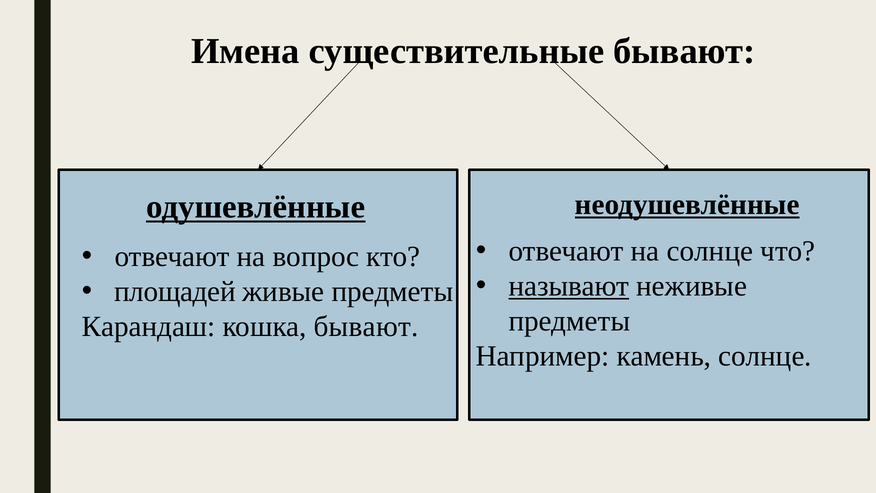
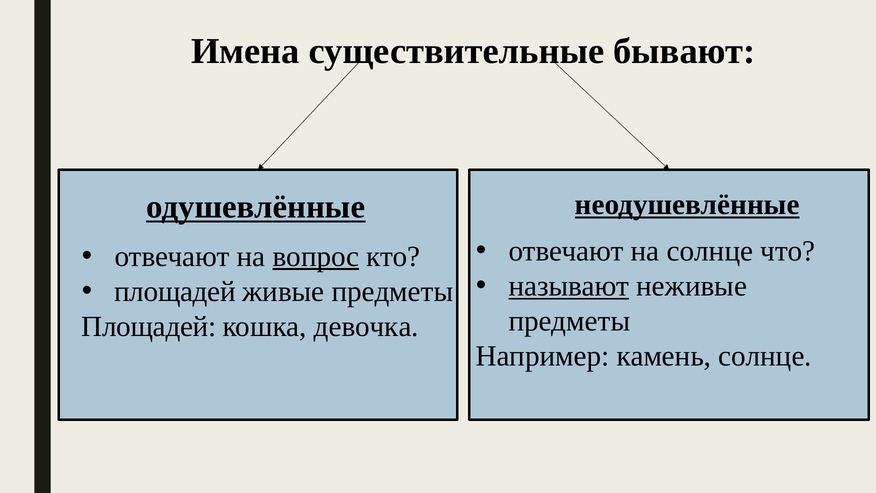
вопрос underline: none -> present
Карандаш at (149, 326): Карандаш -> Площадей
кошка бывают: бывают -> девочка
